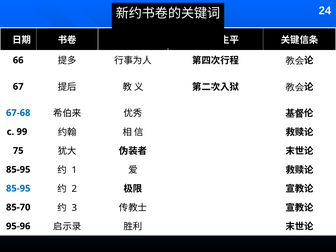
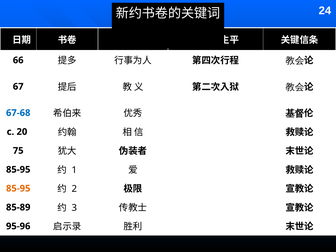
99: 99 -> 20
85-95 at (18, 188) colour: blue -> orange
85-70: 85-70 -> 85-89
